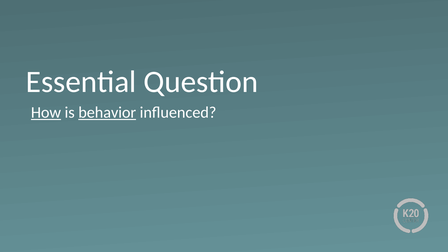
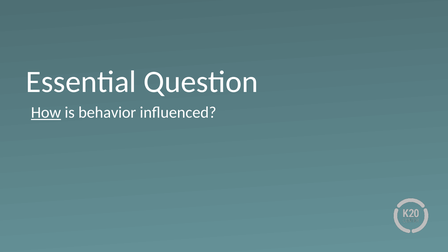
behavior underline: present -> none
